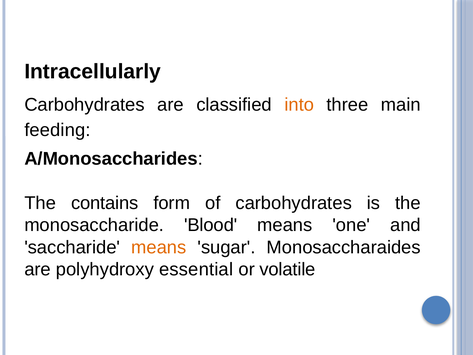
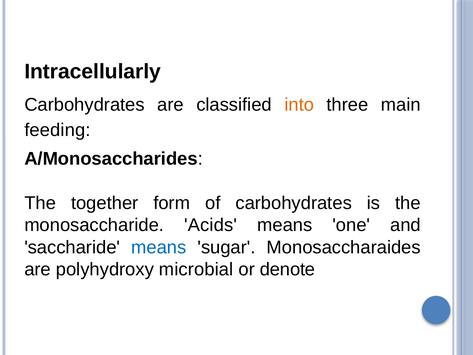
contains: contains -> together
Blood: Blood -> Acids
means at (159, 247) colour: orange -> blue
essential: essential -> microbial
volatile: volatile -> denote
